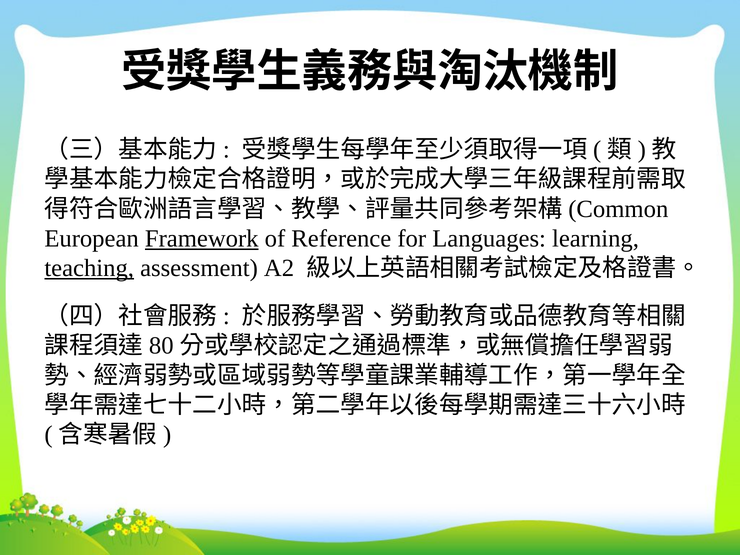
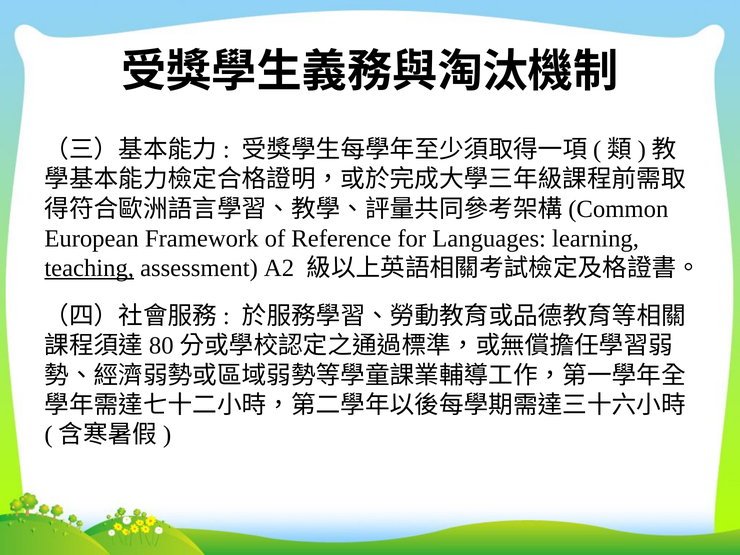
Framework underline: present -> none
